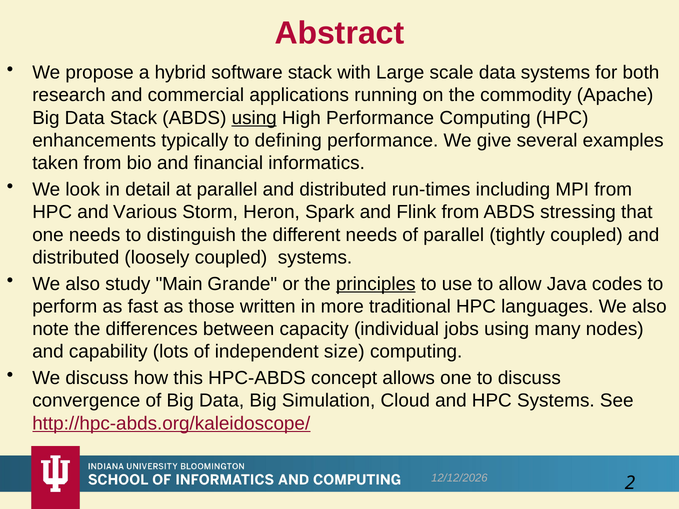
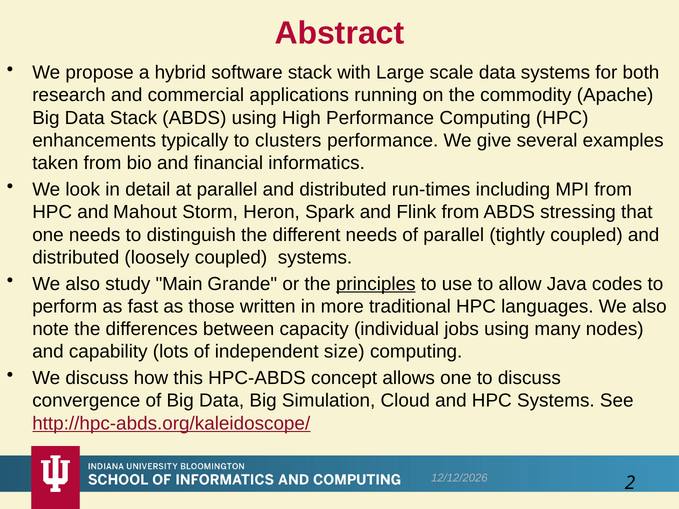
using at (254, 118) underline: present -> none
defining: defining -> clusters
Various: Various -> Mahout
